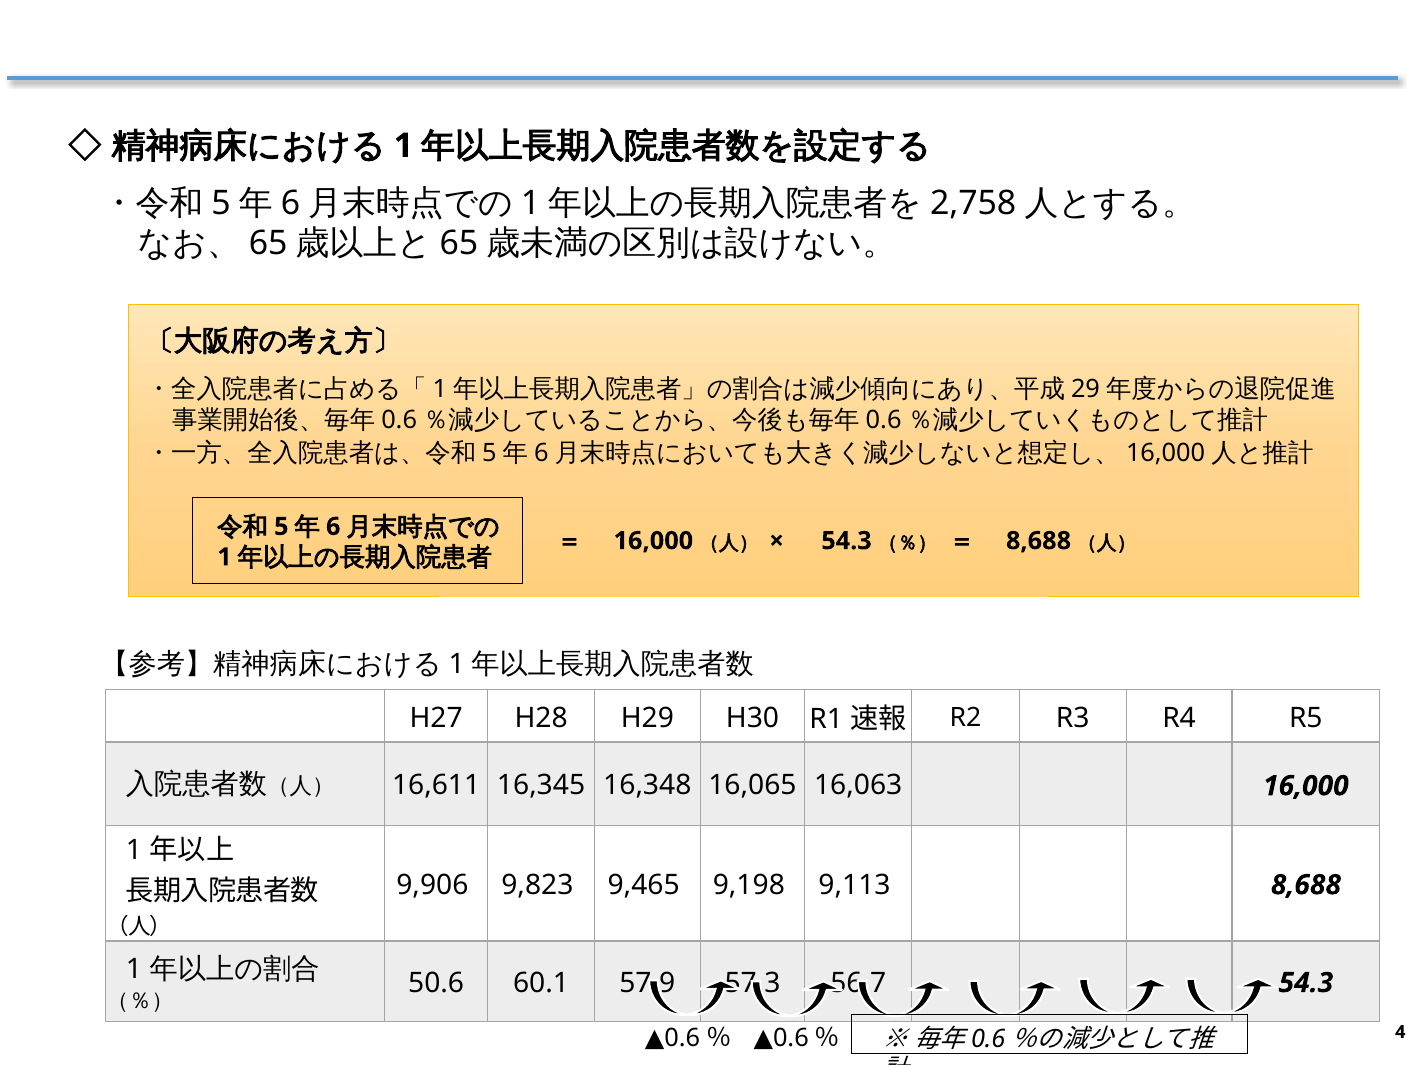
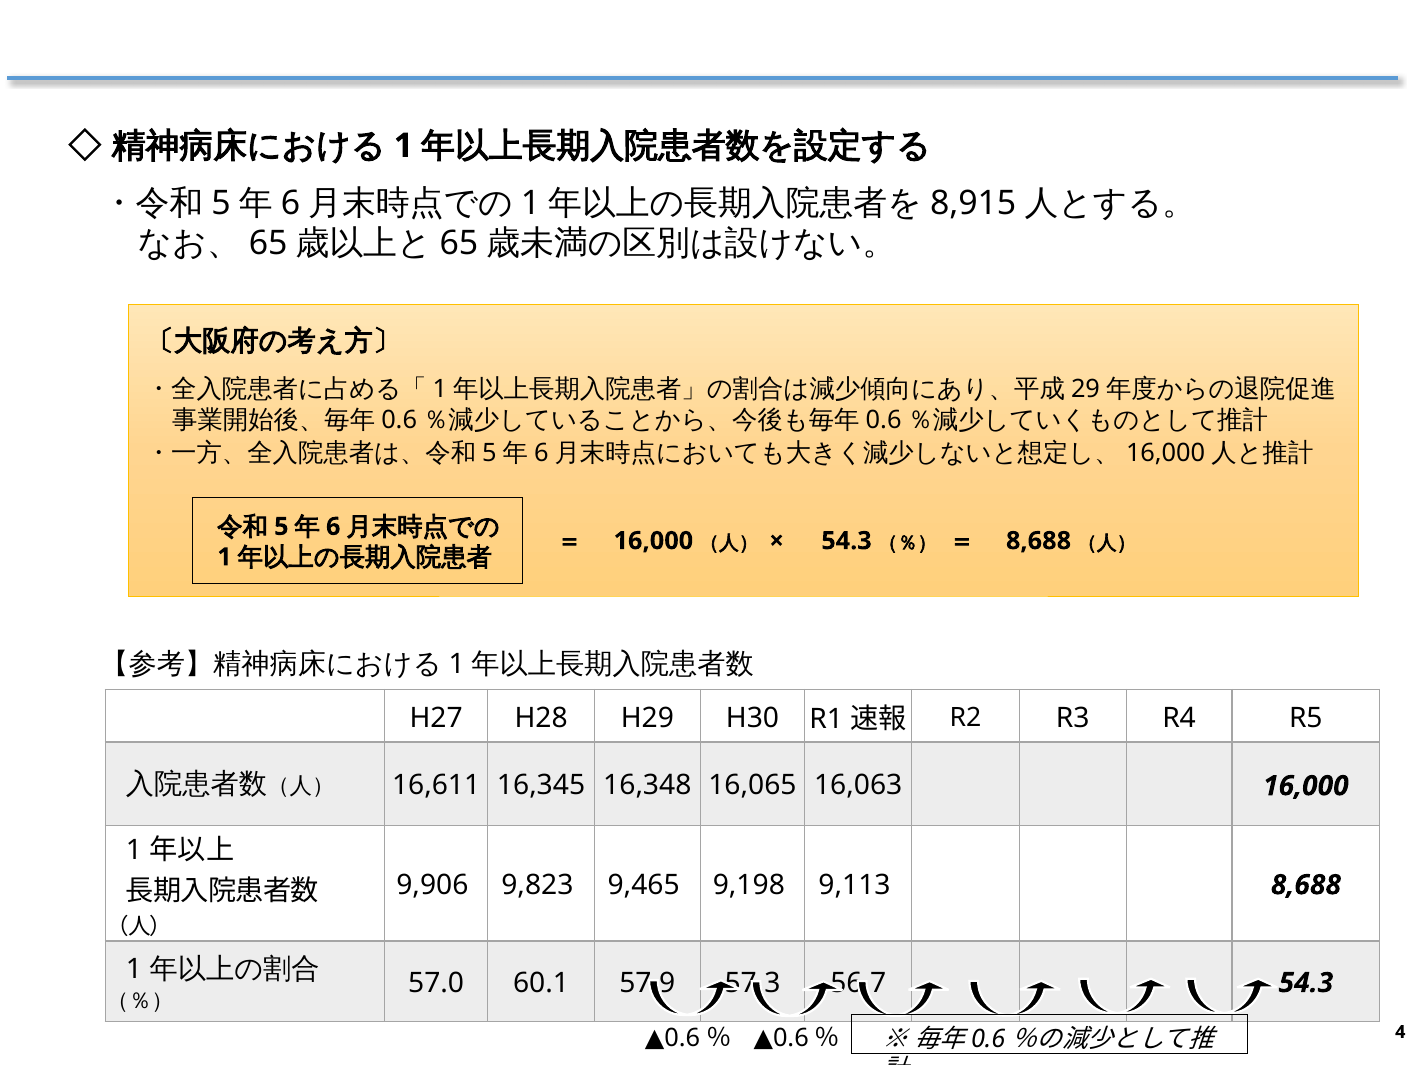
2,758: 2,758 -> 8,915
50.6: 50.6 -> 57.0
